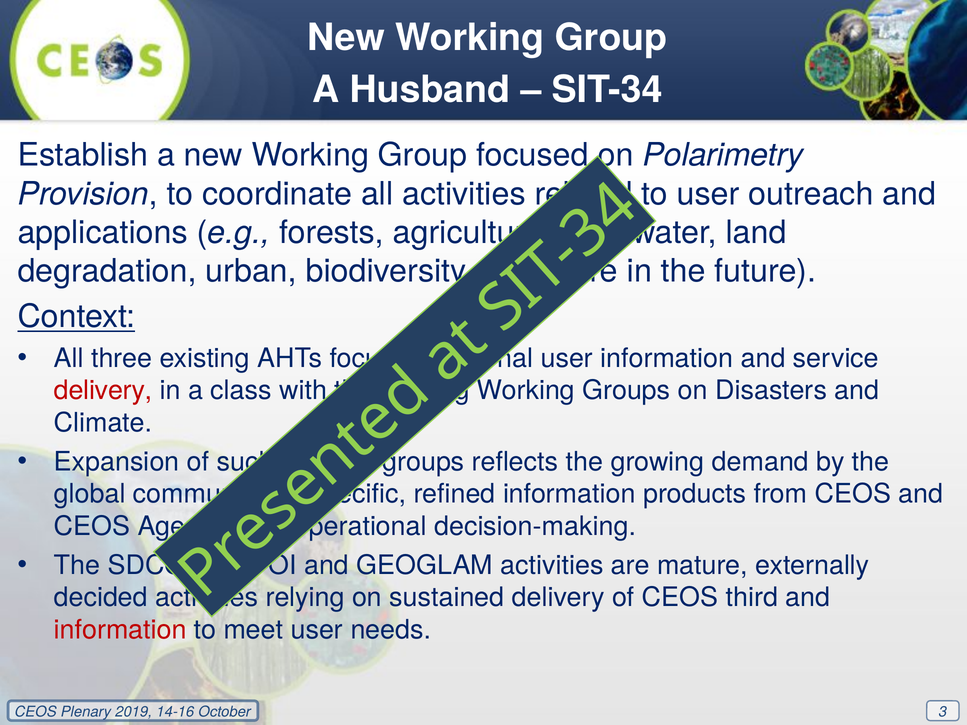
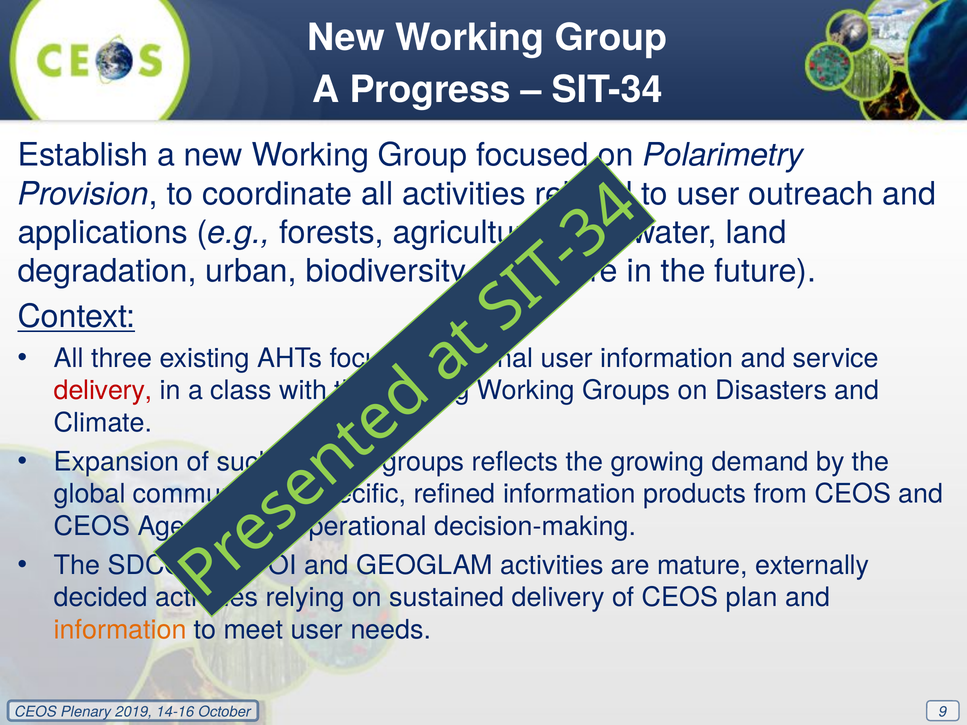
Husband: Husband -> Progress
third: third -> plan
information at (120, 630) colour: red -> orange
3 at (943, 712): 3 -> 9
